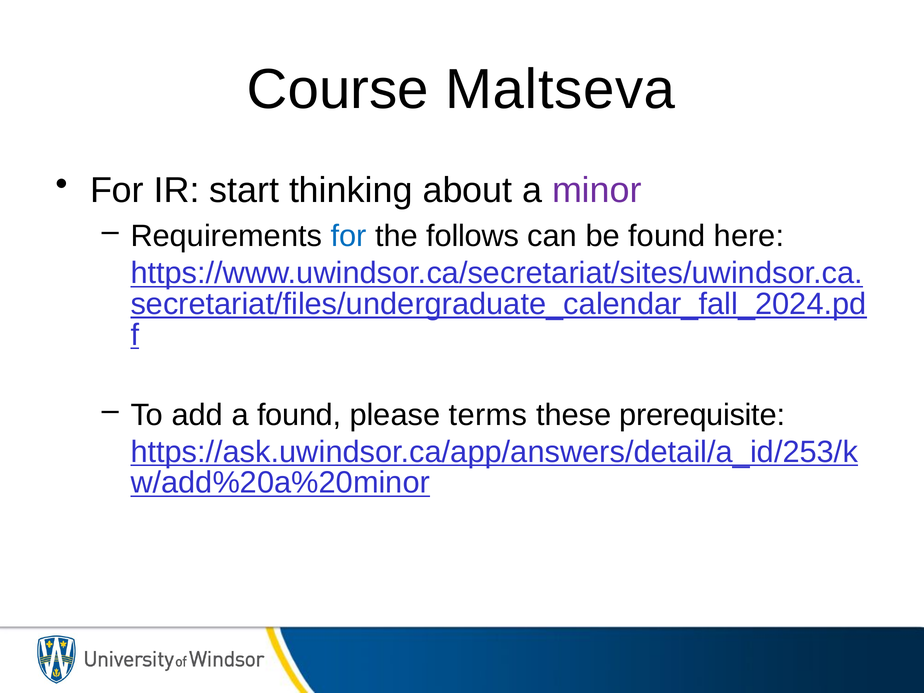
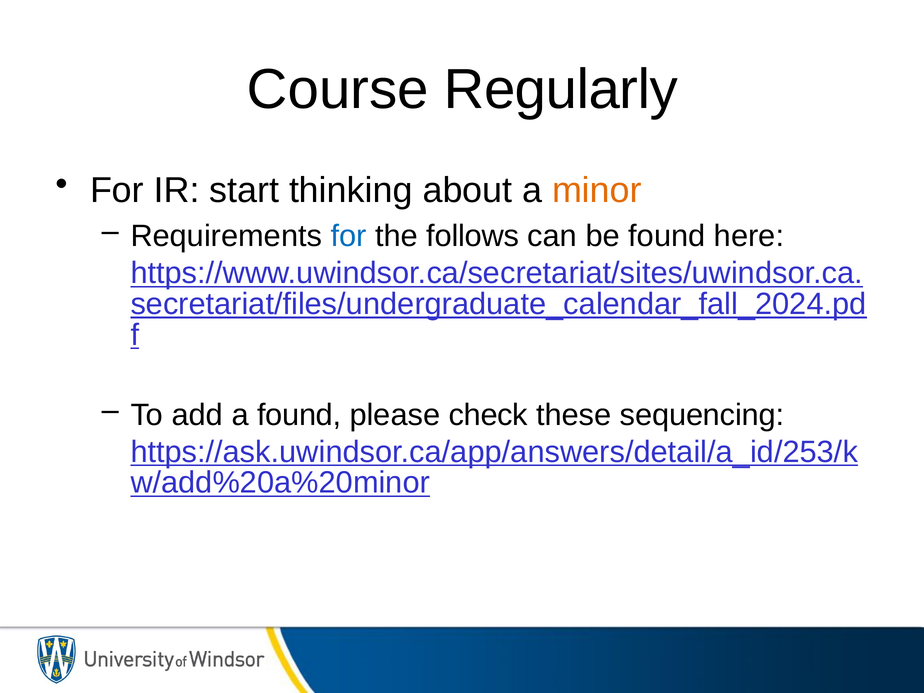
Maltseva: Maltseva -> Regularly
minor colour: purple -> orange
terms: terms -> check
prerequisite: prerequisite -> sequencing
